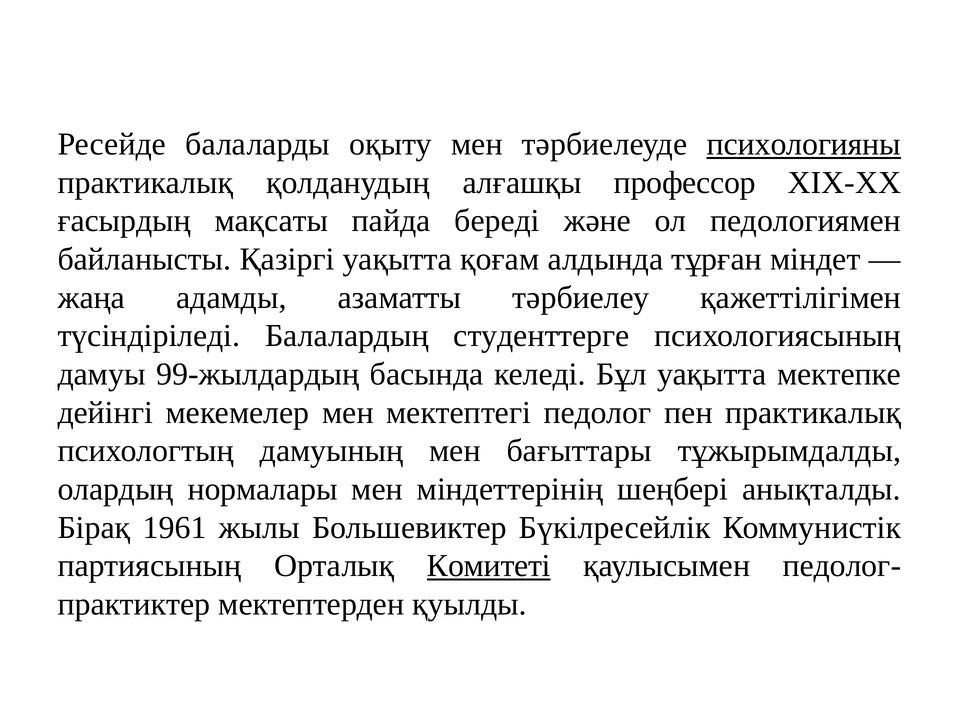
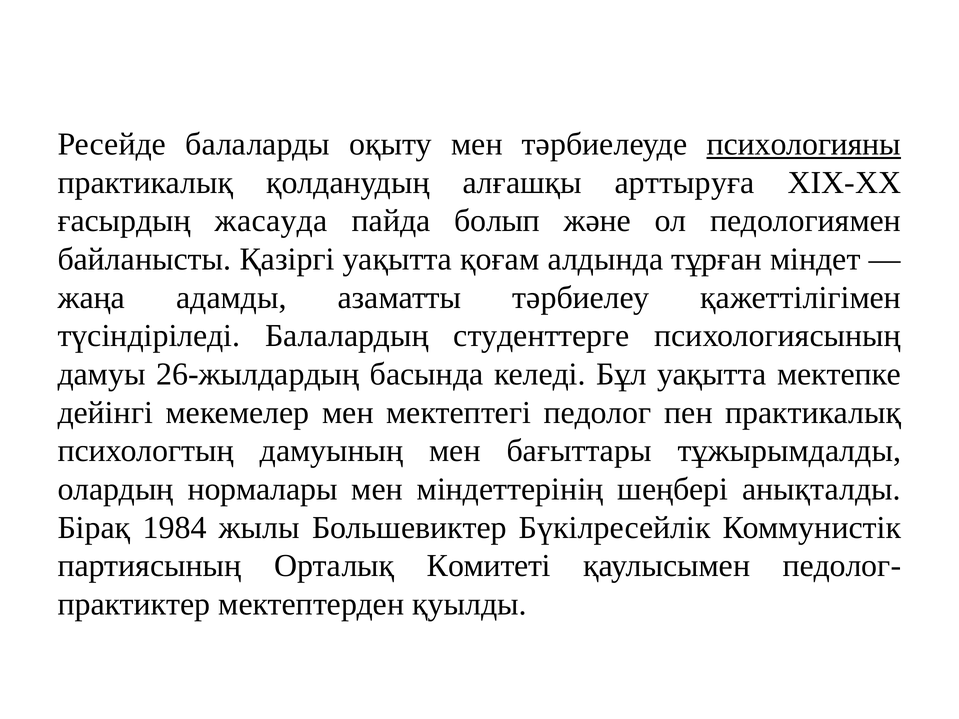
профессор: профессор -> арттыруға
мақсаты: мақсаты -> жасауда
береді: береді -> болып
99-жылдардың: 99-жылдардың -> 26-жылдардың
1961: 1961 -> 1984
Комитеті underline: present -> none
